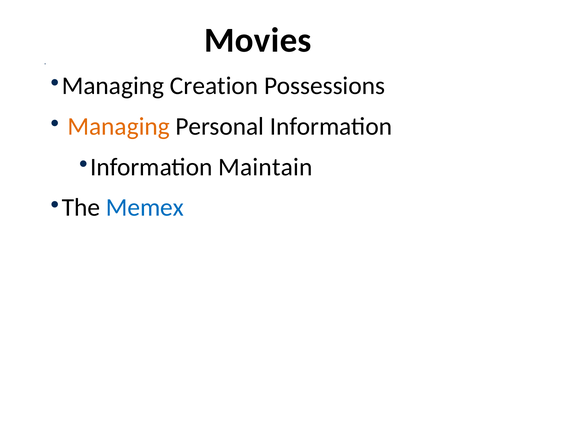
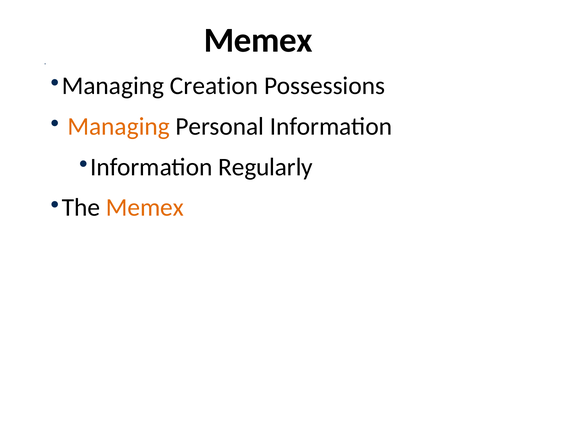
Movies at (258, 40): Movies -> Memex
Maintain: Maintain -> Regularly
Memex at (145, 208) colour: blue -> orange
